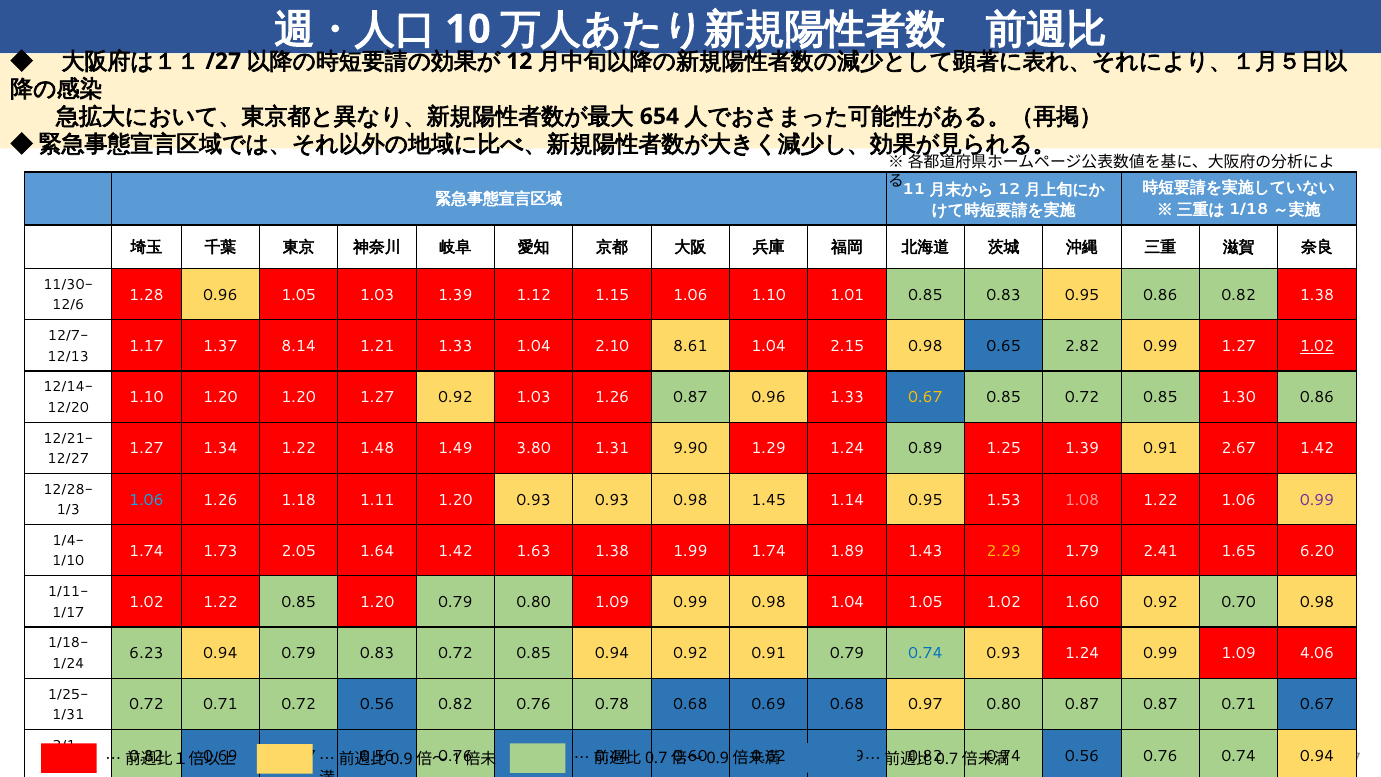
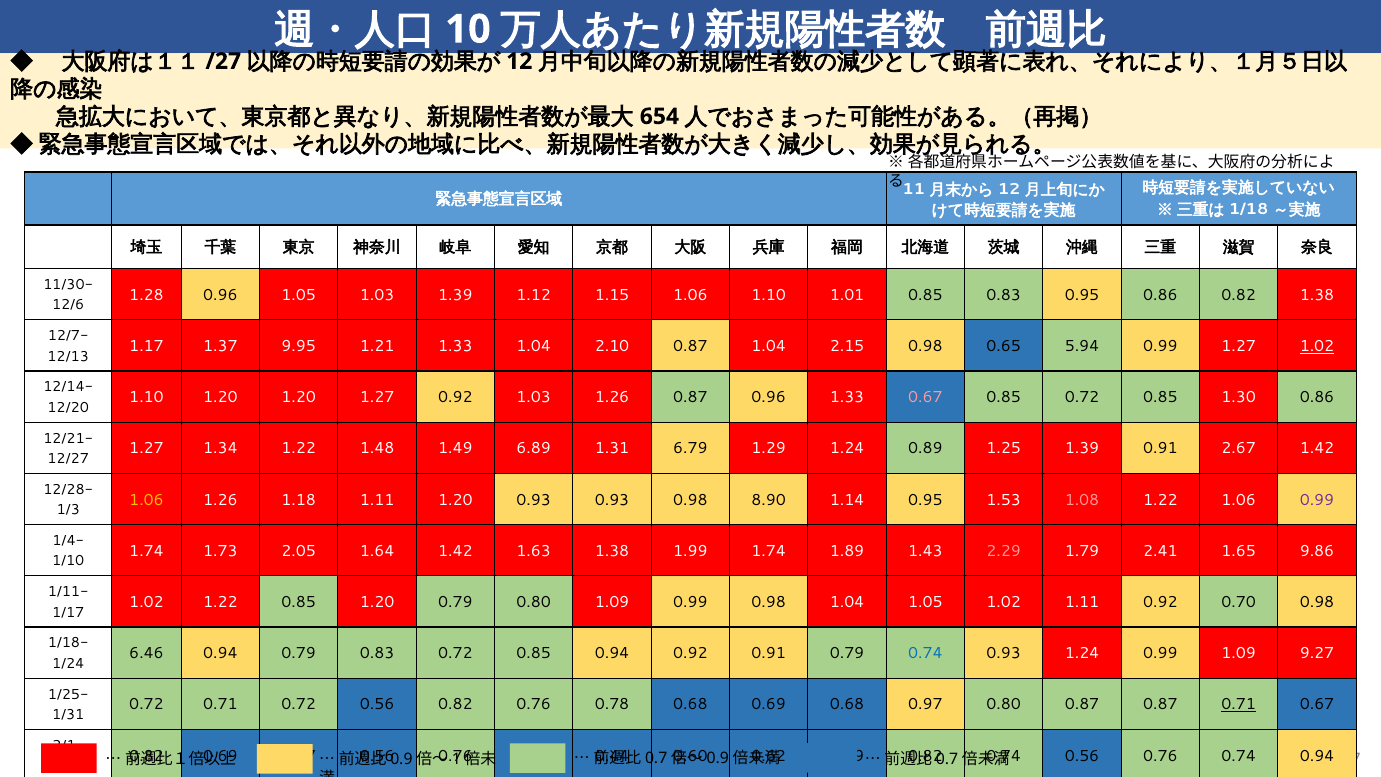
8.14: 8.14 -> 9.95
2.10 8.61: 8.61 -> 0.87
2.82: 2.82 -> 5.94
0.67 at (925, 397) colour: yellow -> pink
3.80: 3.80 -> 6.89
9.90: 9.90 -> 6.79
1.06 at (146, 500) colour: light blue -> yellow
1.45: 1.45 -> 8.90
2.29 colour: yellow -> pink
6.20: 6.20 -> 9.86
1.02 1.60: 1.60 -> 1.11
6.23: 6.23 -> 6.46
4.06: 4.06 -> 9.27
0.71 at (1239, 704) underline: none -> present
